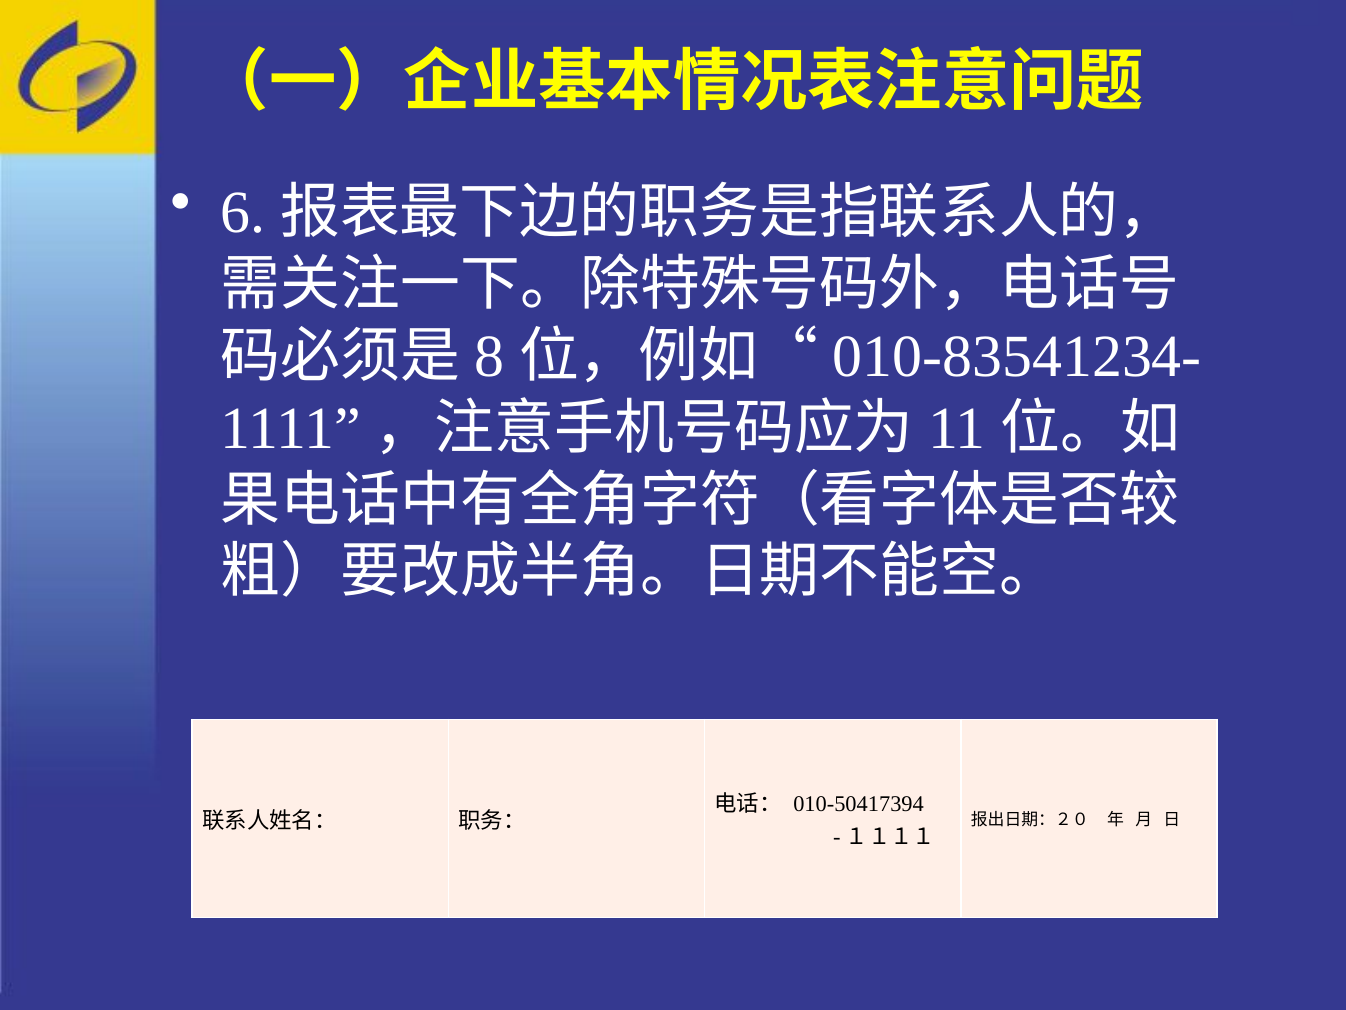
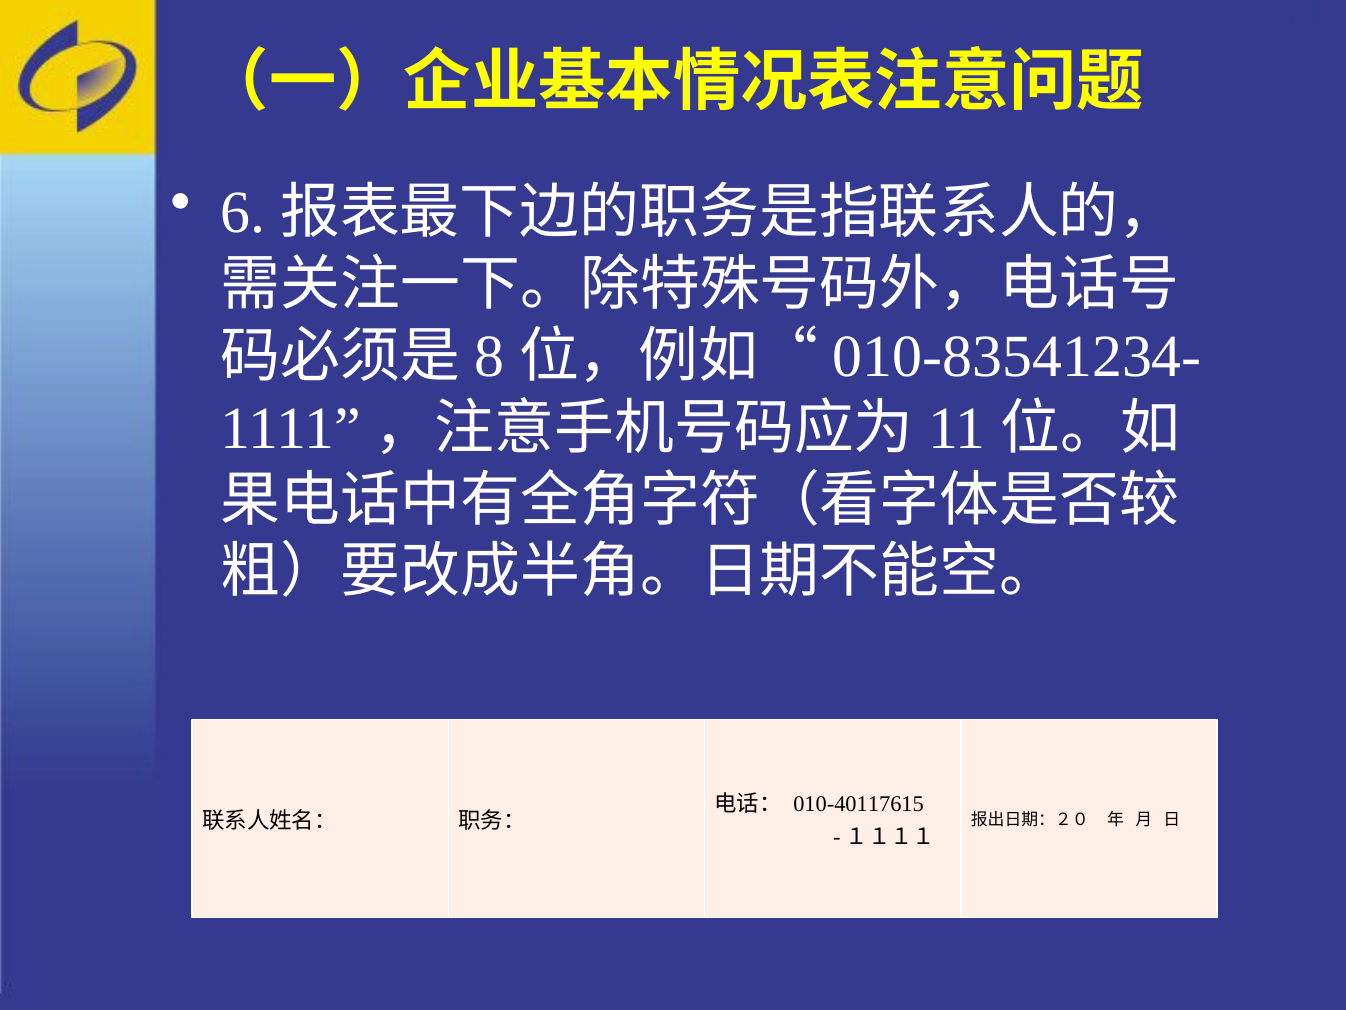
010-50417394: 010-50417394 -> 010-40117615
